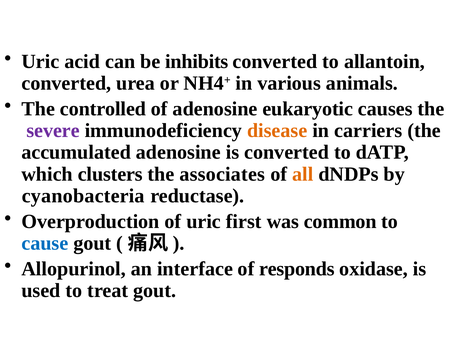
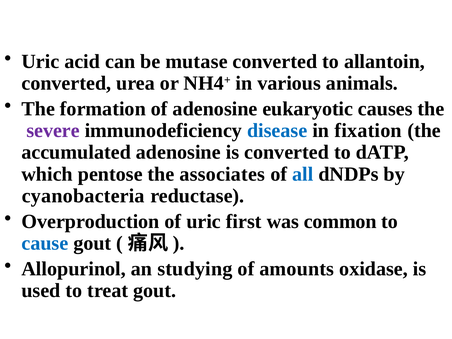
inhibits: inhibits -> mutase
controlled: controlled -> formation
disease colour: orange -> blue
carriers: carriers -> fixation
clusters: clusters -> pentose
all colour: orange -> blue
interface: interface -> studying
responds: responds -> amounts
